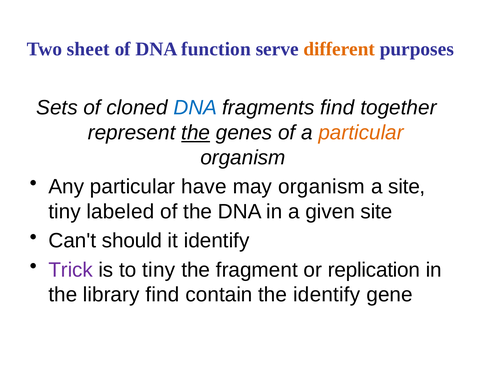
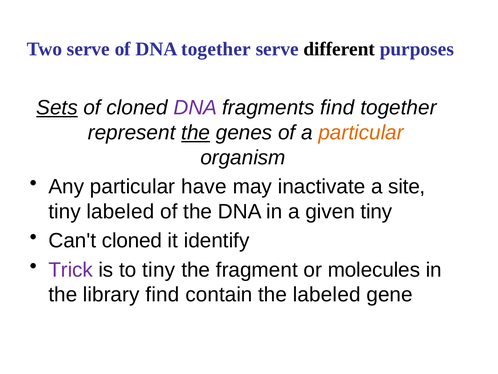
Two sheet: sheet -> serve
DNA function: function -> together
different colour: orange -> black
Sets underline: none -> present
DNA at (195, 108) colour: blue -> purple
may organism: organism -> inactivate
given site: site -> tiny
Can't should: should -> cloned
replication: replication -> molecules
the identify: identify -> labeled
